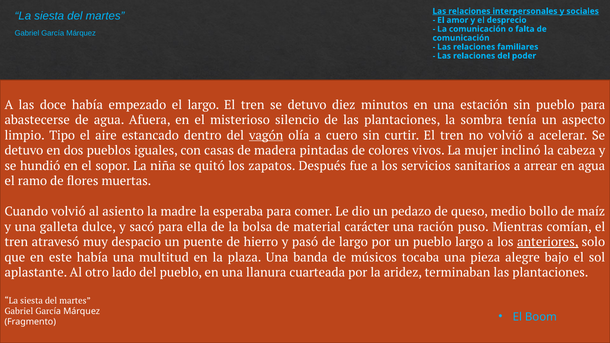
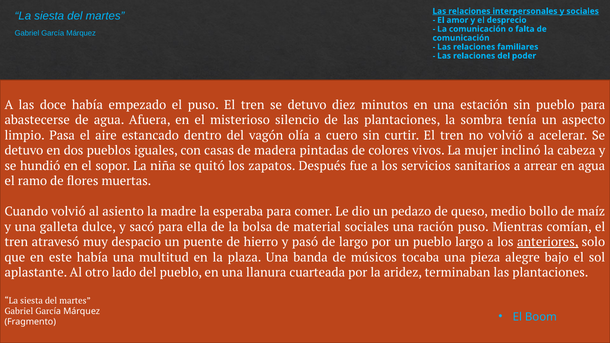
el largo: largo -> puso
Tipo: Tipo -> Pasa
vagón underline: present -> none
material carácter: carácter -> sociales
